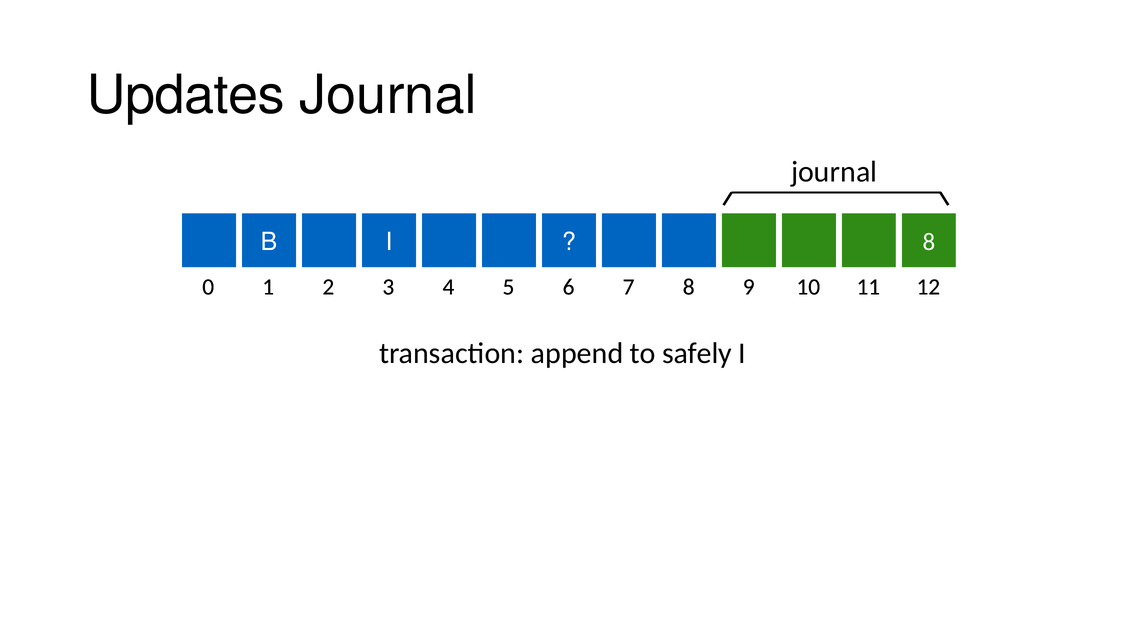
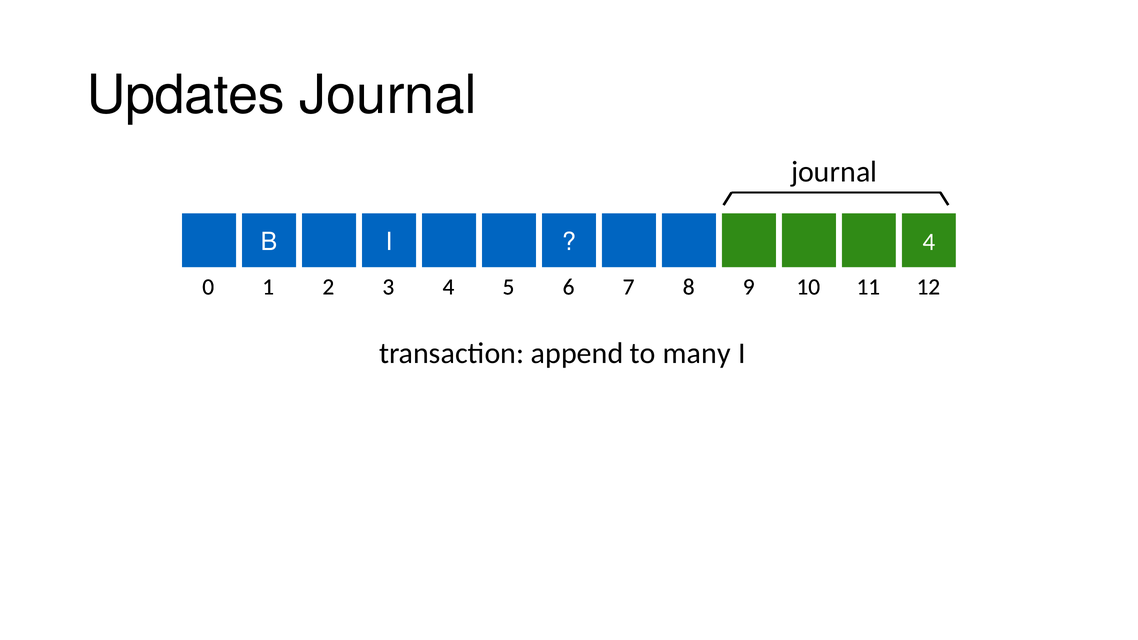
B 8: 8 -> 4
safely: safely -> many
